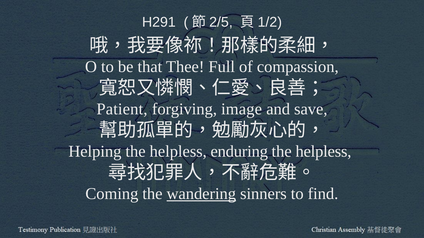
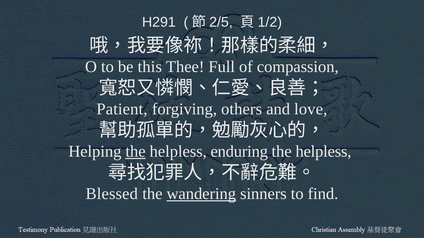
that: that -> this
image: image -> others
save: save -> love
the at (136, 152) underline: none -> present
Coming: Coming -> Blessed
